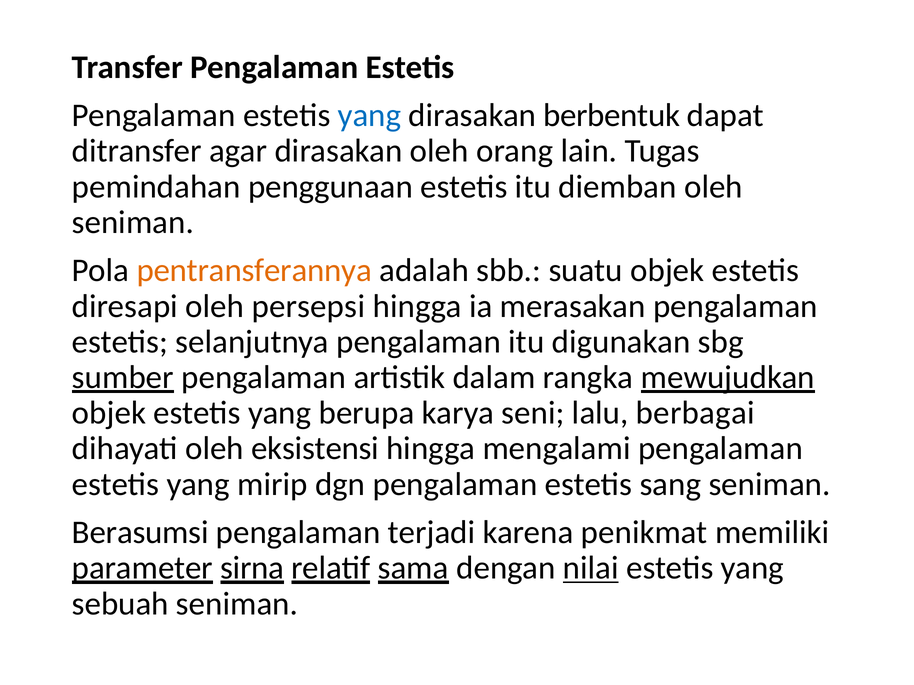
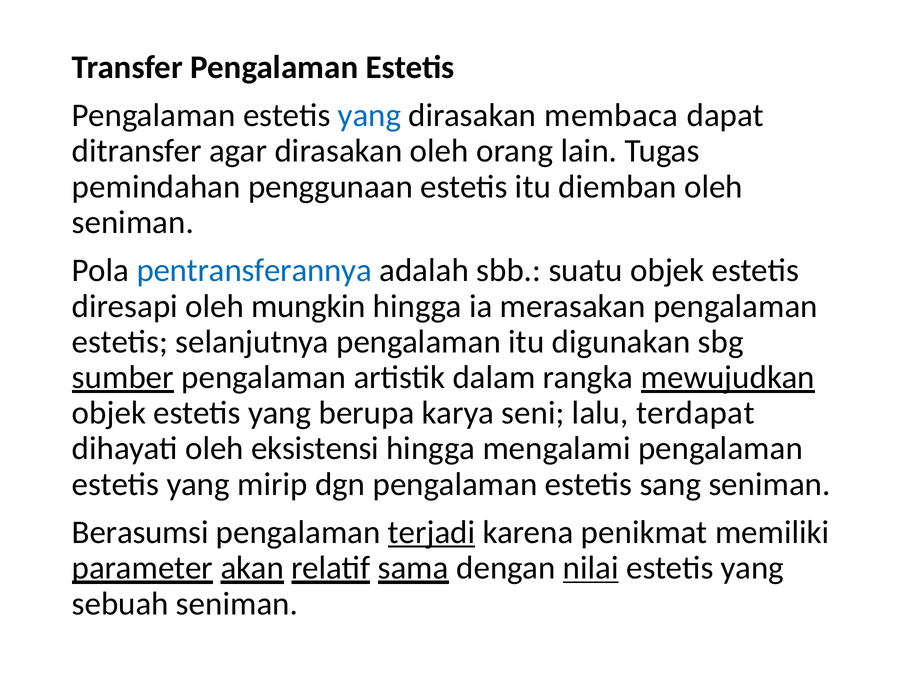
berbentuk: berbentuk -> membaca
pentransferannya colour: orange -> blue
persepsi: persepsi -> mungkin
berbagai: berbagai -> terdapat
terjadi underline: none -> present
sirna: sirna -> akan
